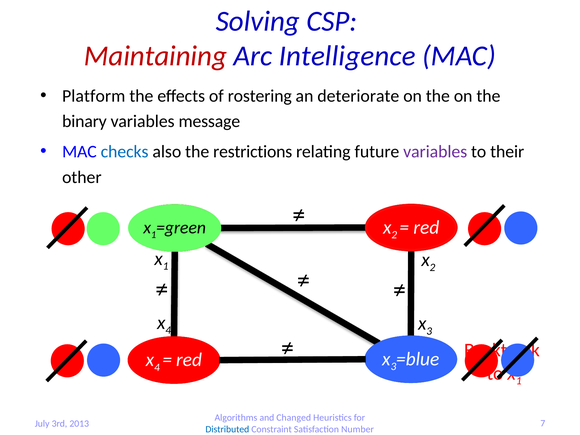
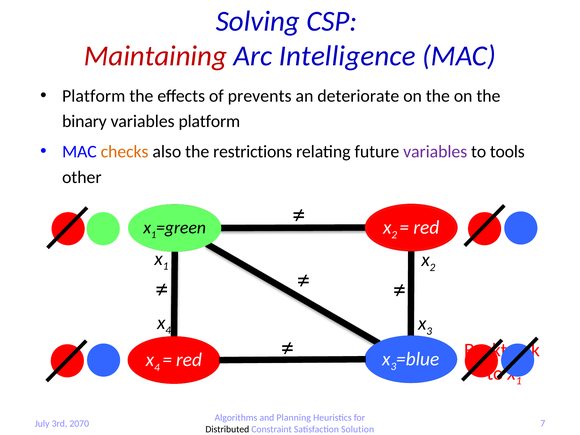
rostering: rostering -> prevents
variables message: message -> platform
checks colour: blue -> orange
their: their -> tools
Changed: Changed -> Planning
2013: 2013 -> 2070
Distributed colour: blue -> black
Number: Number -> Solution
